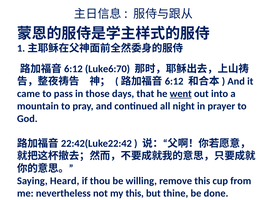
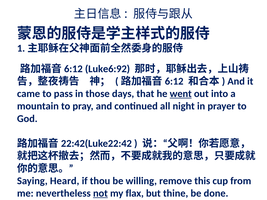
Luke6:70: Luke6:70 -> Luke6:92
not underline: none -> present
my this: this -> flax
